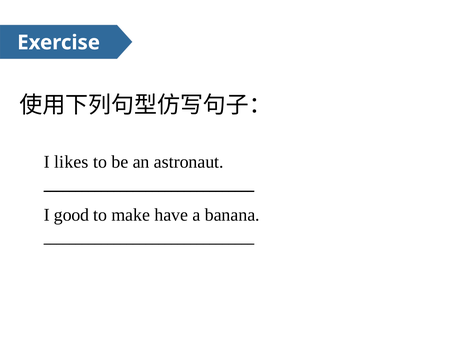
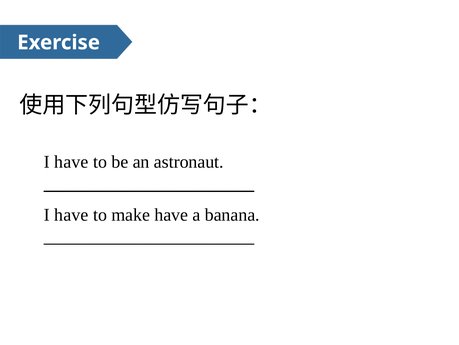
likes at (71, 161): likes -> have
good at (72, 214): good -> have
